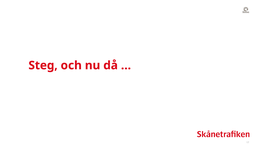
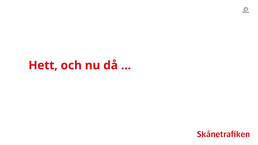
Steg: Steg -> Hett
